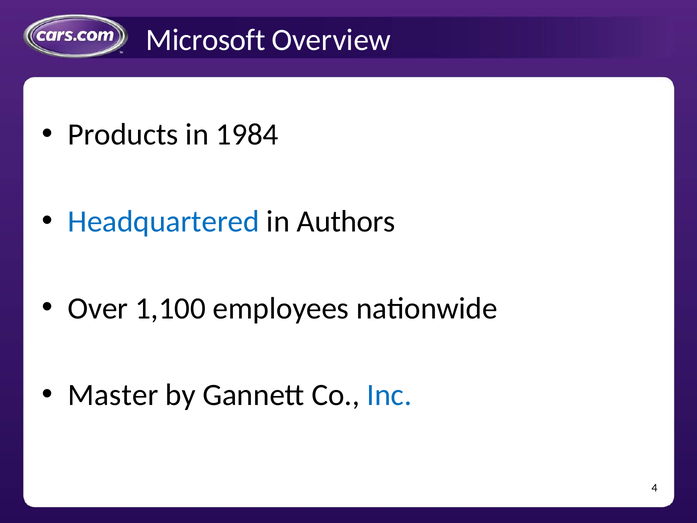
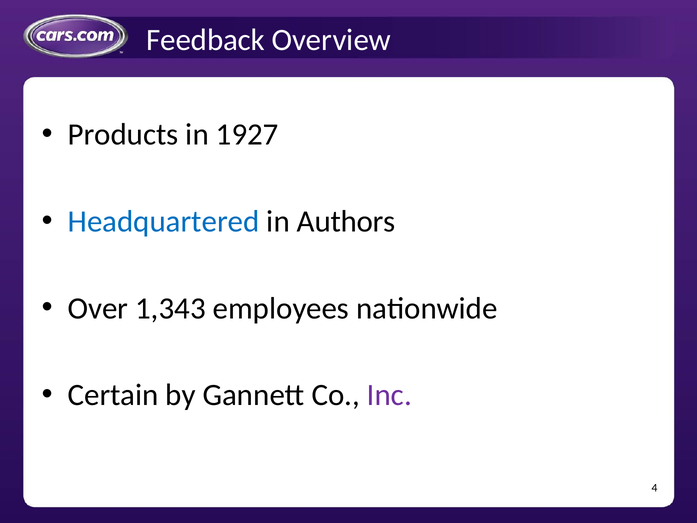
Microsoft: Microsoft -> Feedback
1984: 1984 -> 1927
1,100: 1,100 -> 1,343
Master: Master -> Certain
Inc colour: blue -> purple
